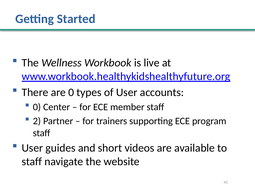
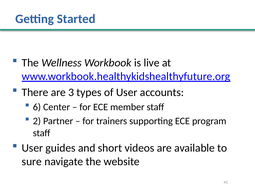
are 0: 0 -> 3
0 at (37, 107): 0 -> 6
staff at (32, 162): staff -> sure
